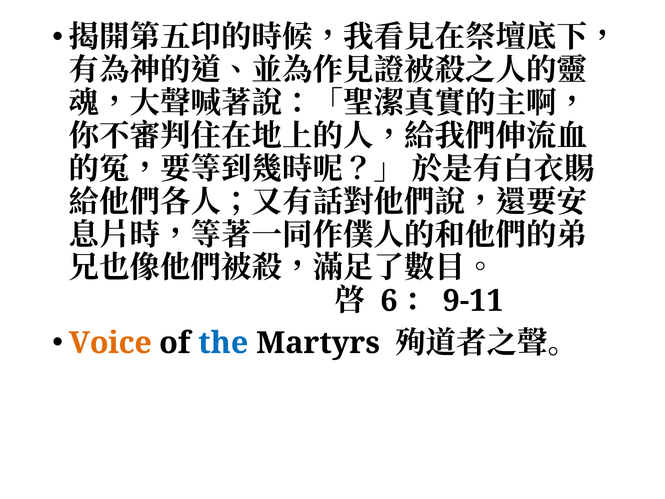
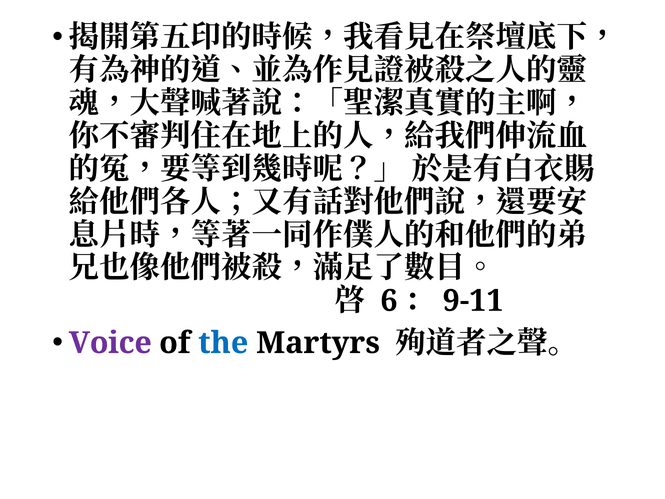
Voice colour: orange -> purple
